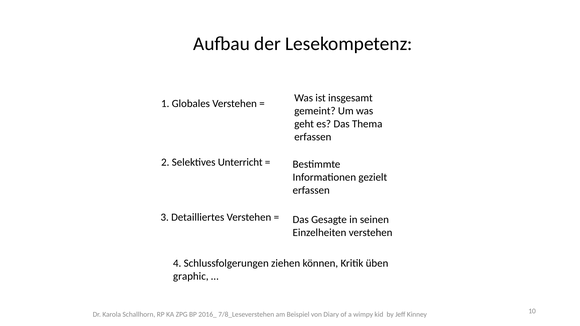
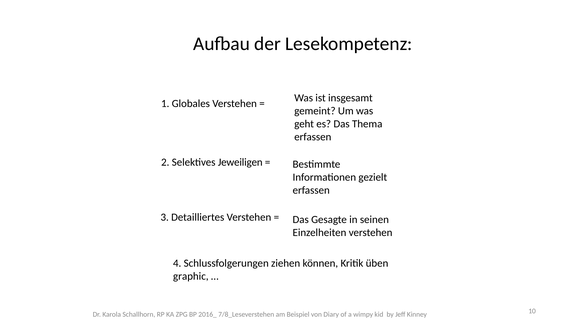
Unterricht: Unterricht -> Jeweiligen
